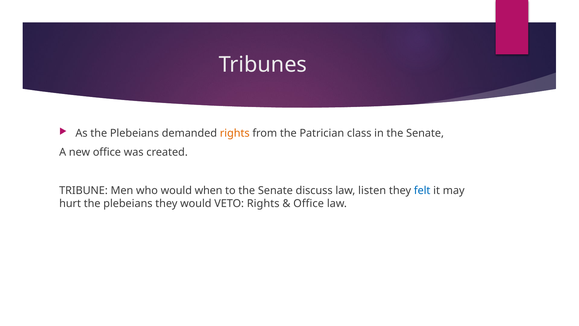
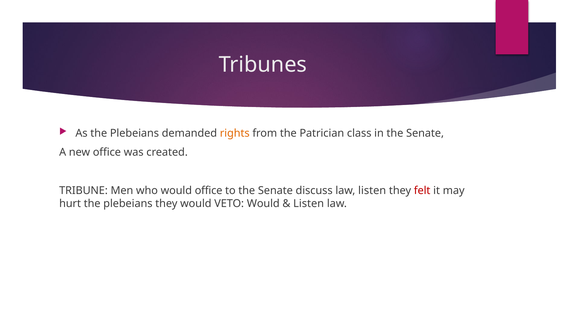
would when: when -> office
felt colour: blue -> red
VETO Rights: Rights -> Would
Office at (309, 203): Office -> Listen
